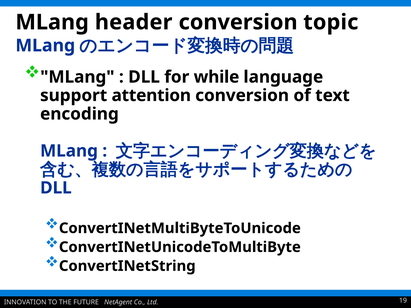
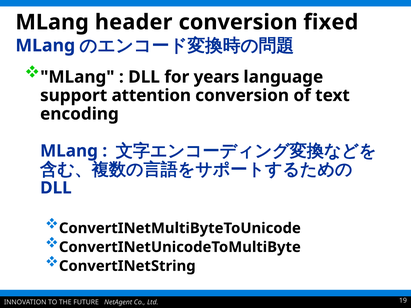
topic: topic -> fixed
while: while -> years
